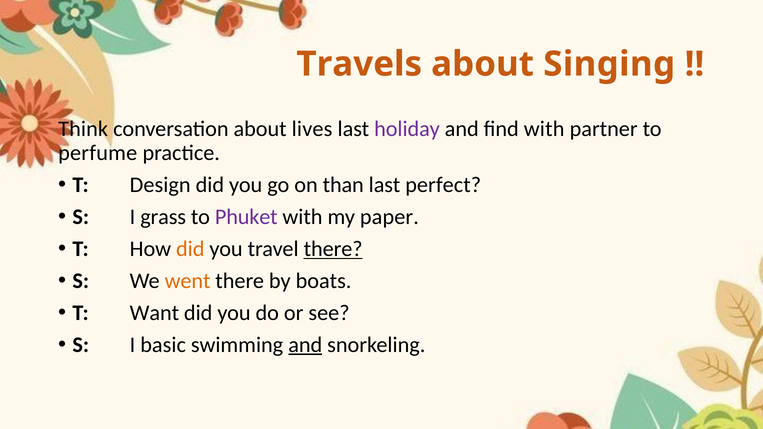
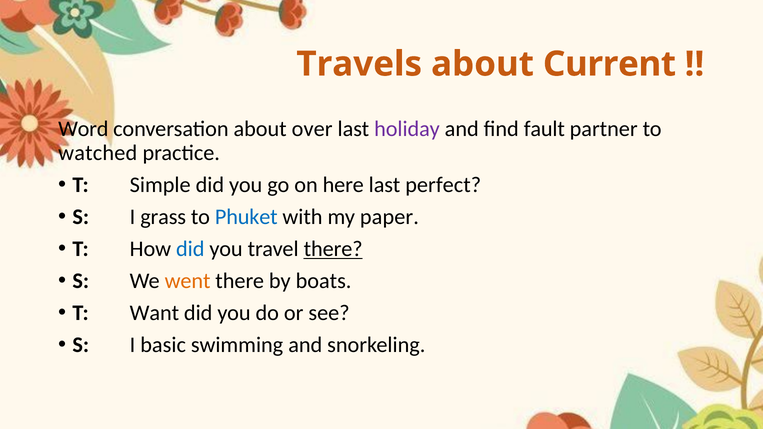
Singing: Singing -> Current
Think: Think -> Word
lives: lives -> over
find with: with -> fault
perfume: perfume -> watched
Design: Design -> Simple
than: than -> here
Phuket colour: purple -> blue
did at (190, 249) colour: orange -> blue
and at (305, 345) underline: present -> none
